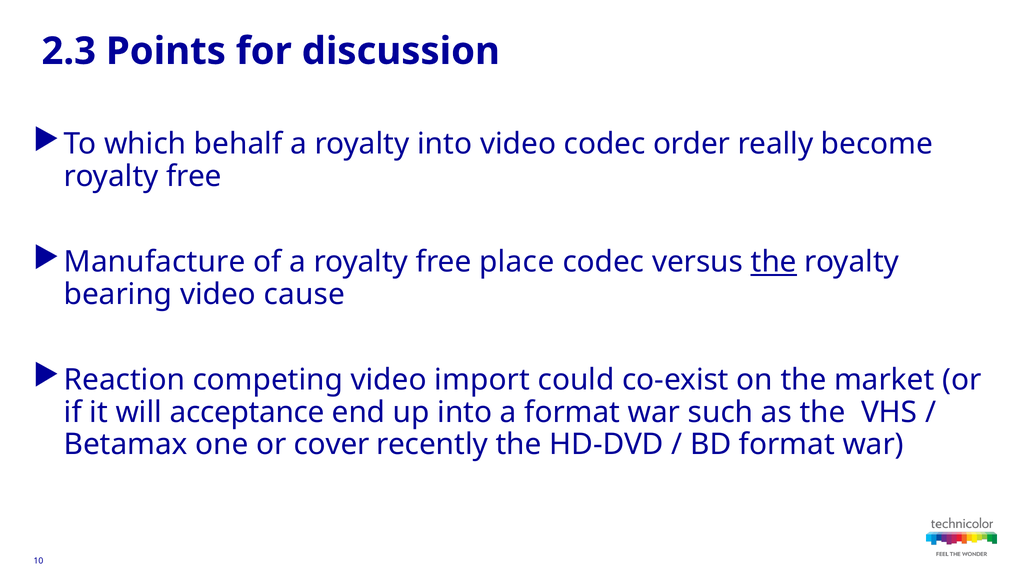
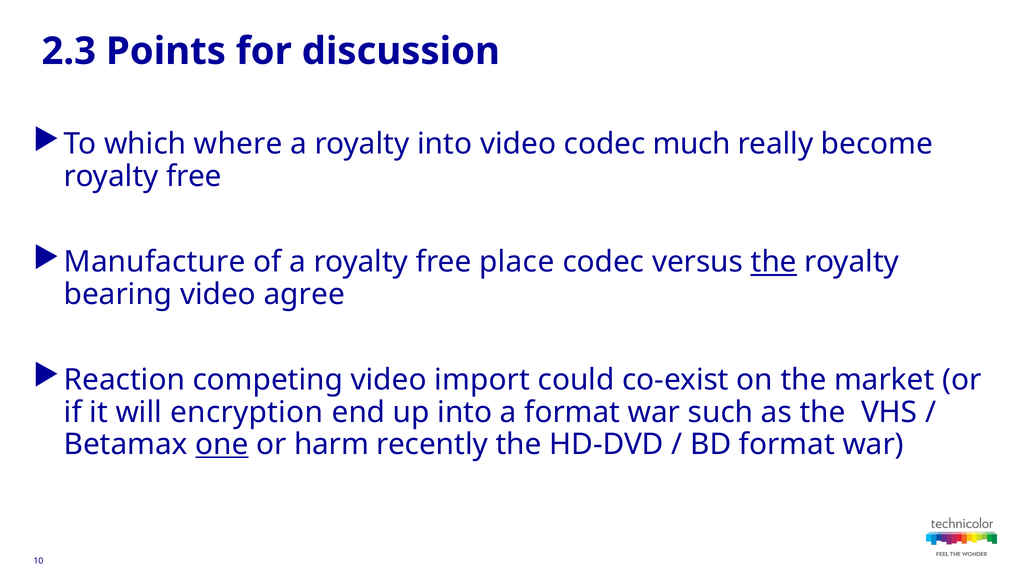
behalf: behalf -> where
order: order -> much
cause: cause -> agree
acceptance: acceptance -> encryption
one underline: none -> present
cover: cover -> harm
